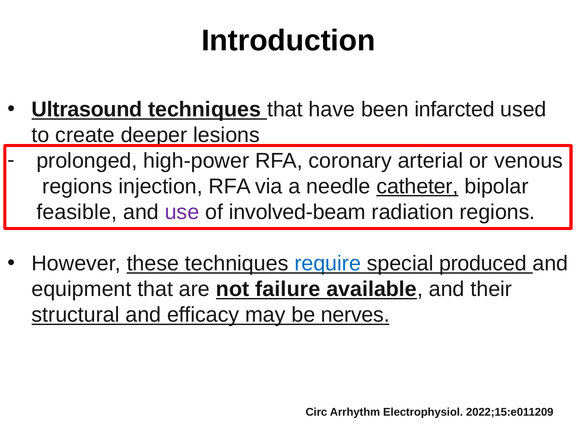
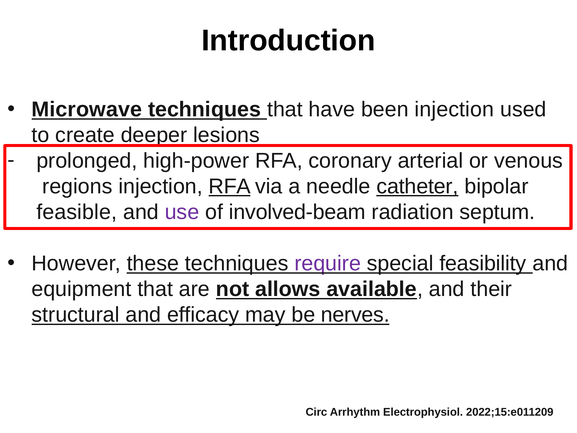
Ultrasound: Ultrasound -> Microwave
been infarcted: infarcted -> injection
RFA at (230, 186) underline: none -> present
radiation regions: regions -> septum
require colour: blue -> purple
produced: produced -> feasibility
failure: failure -> allows
